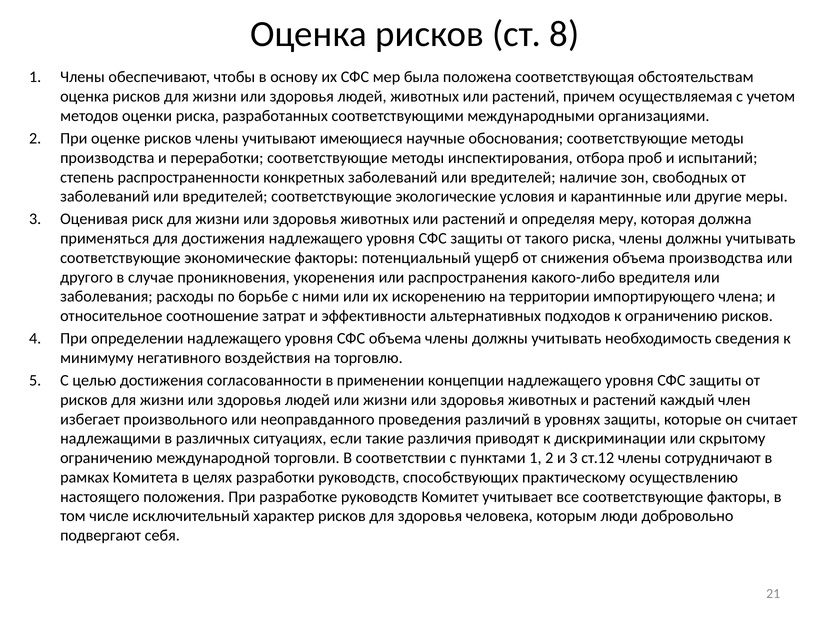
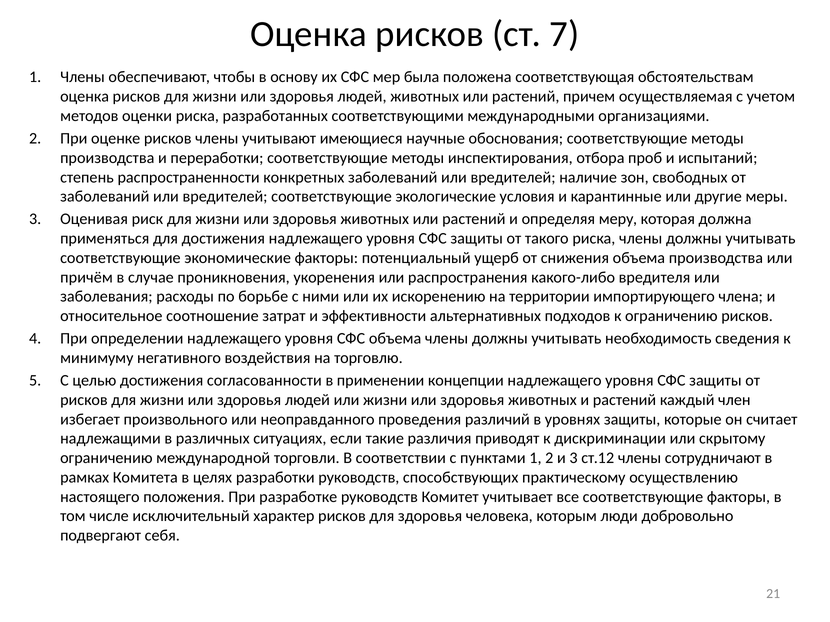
8: 8 -> 7
другого: другого -> причём
